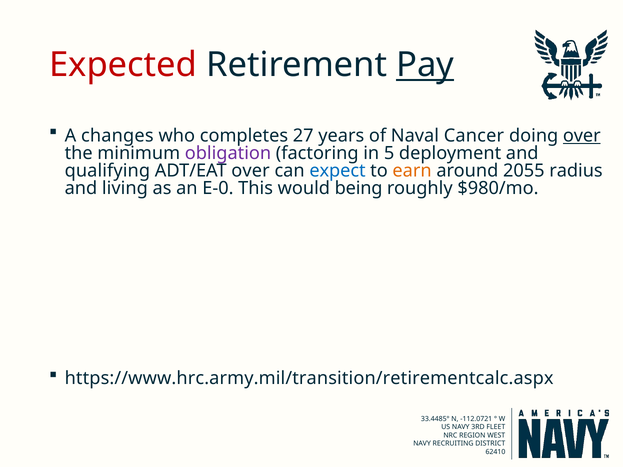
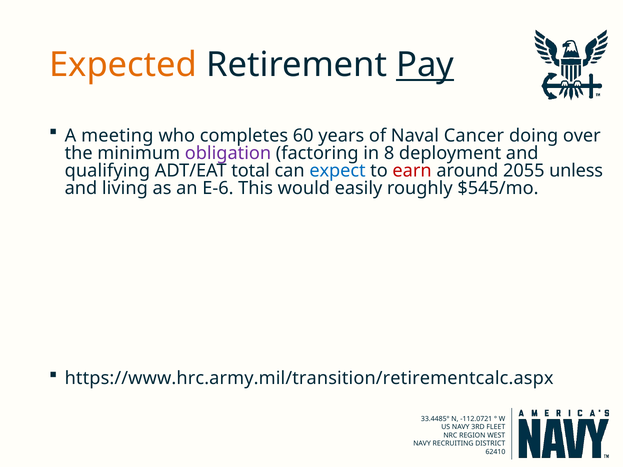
Expected colour: red -> orange
changes: changes -> meeting
27: 27 -> 60
over at (582, 136) underline: present -> none
5: 5 -> 8
ADT/EAT over: over -> total
earn colour: orange -> red
radius: radius -> unless
E-0: E-0 -> E-6
being: being -> easily
$980/mo: $980/mo -> $545/mo
